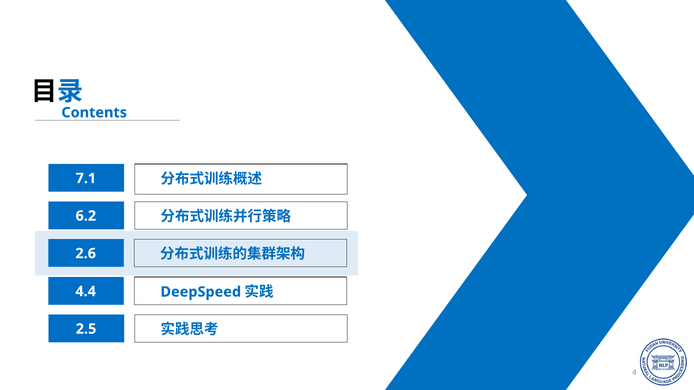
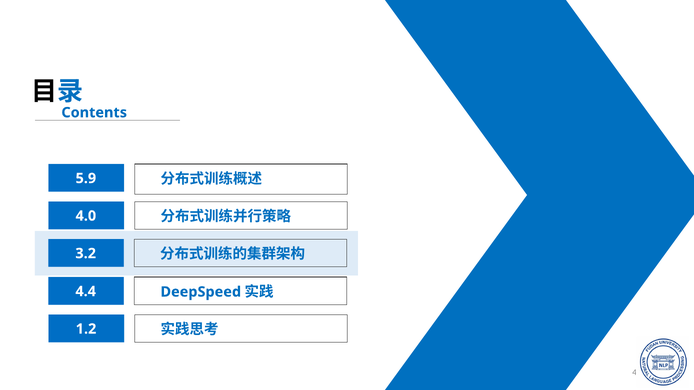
7.1: 7.1 -> 5.9
6.2: 6.2 -> 4.0
2.6: 2.6 -> 3.2
2.5: 2.5 -> 1.2
